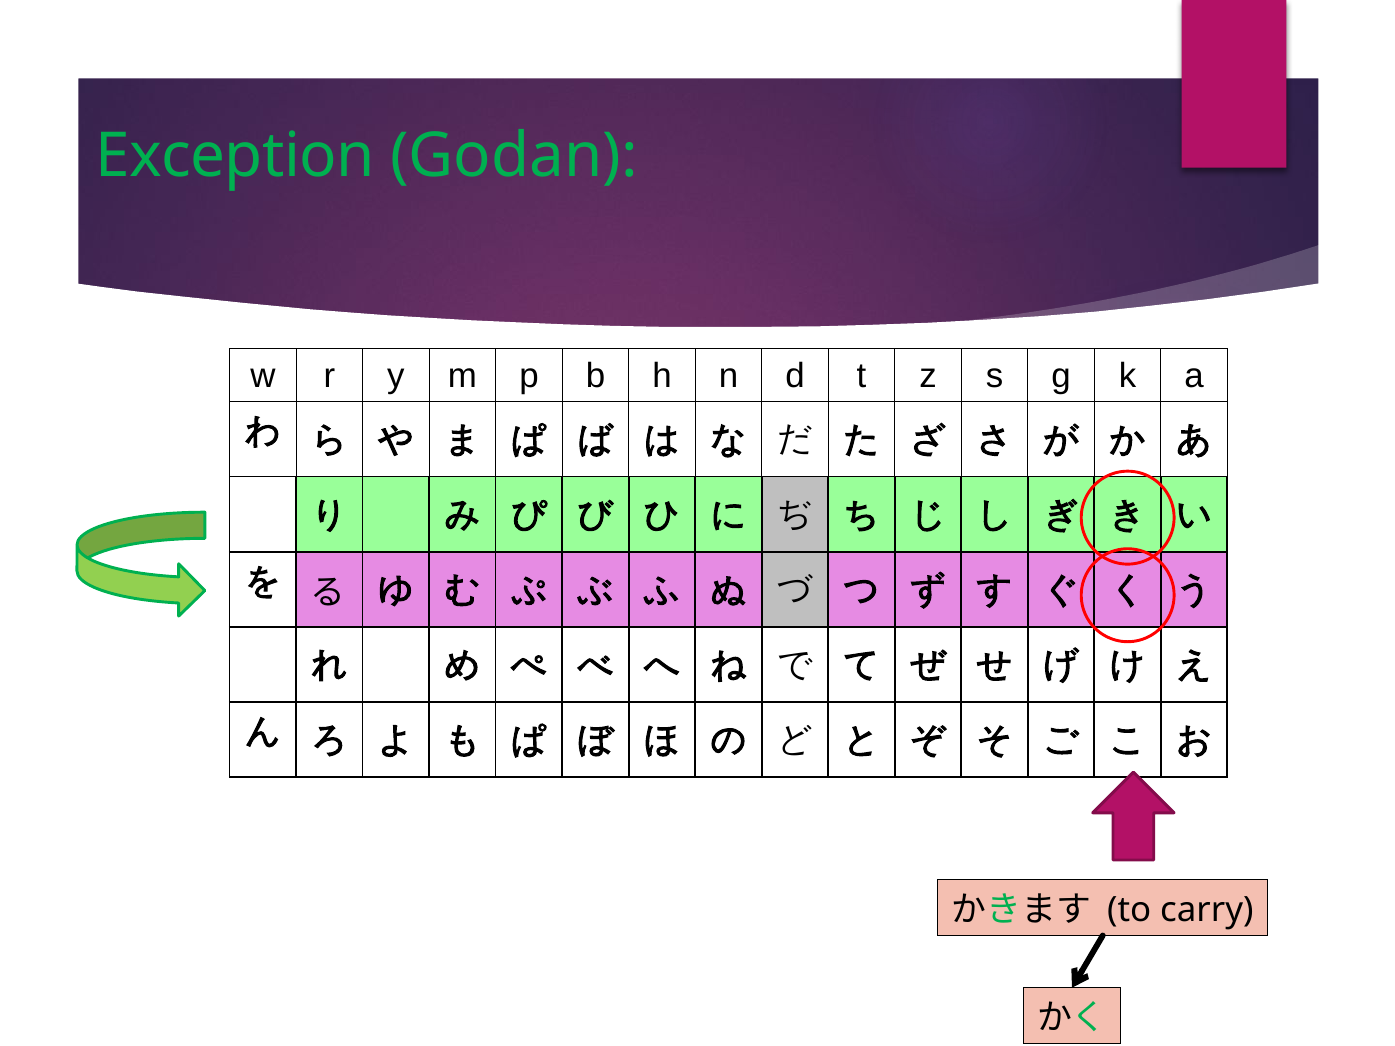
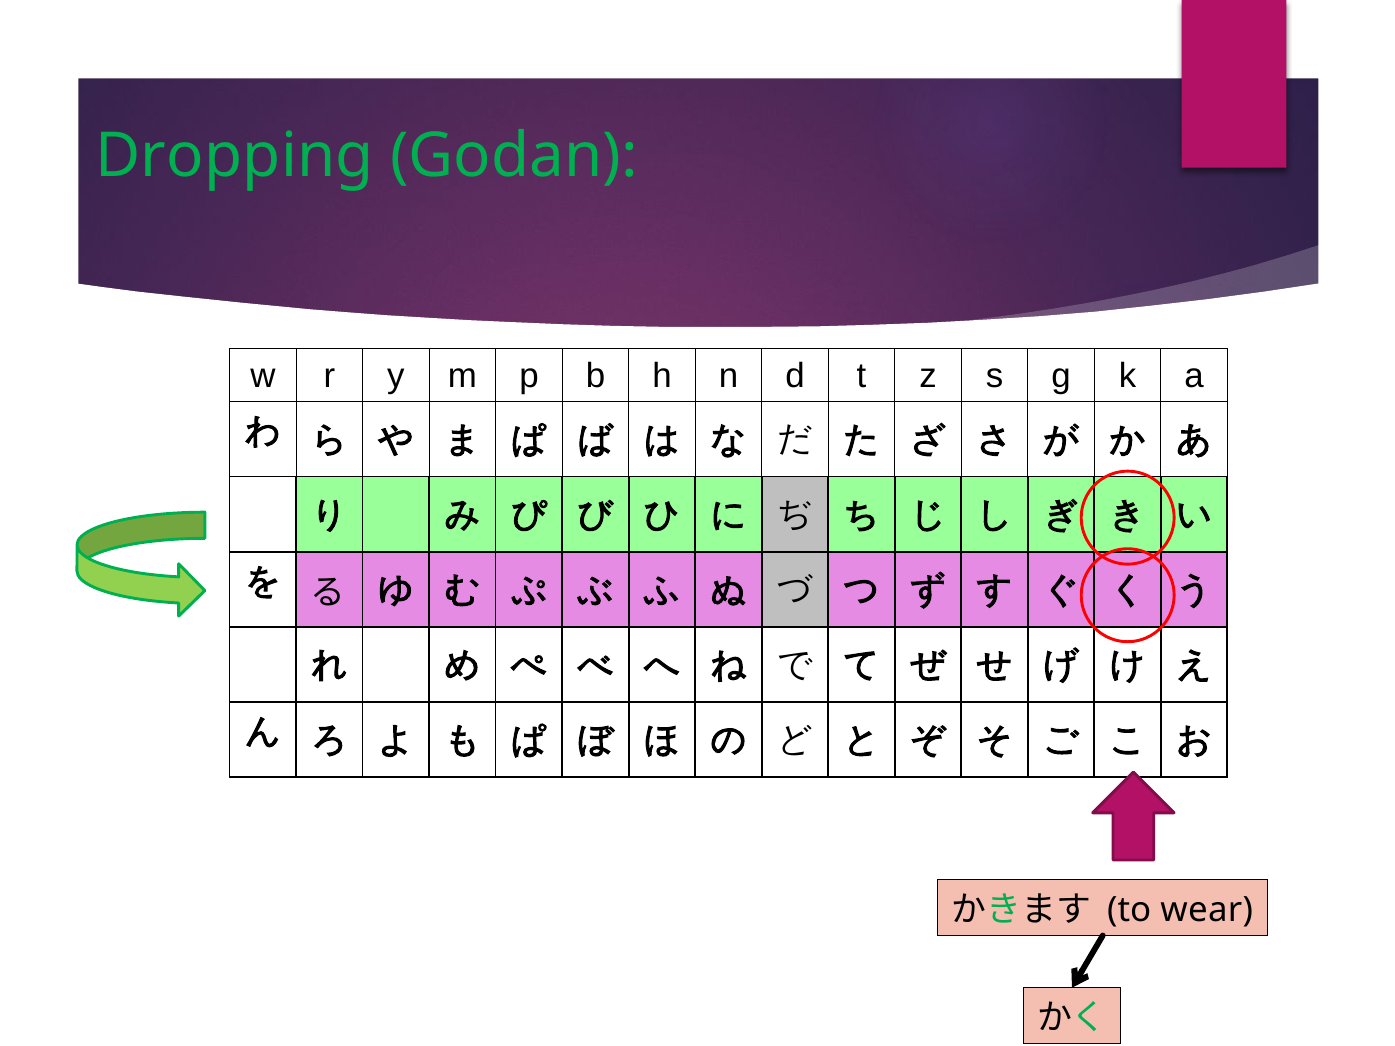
Exception: Exception -> Dropping
carry: carry -> wear
